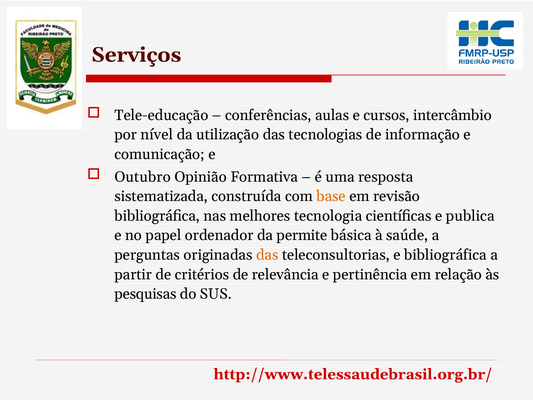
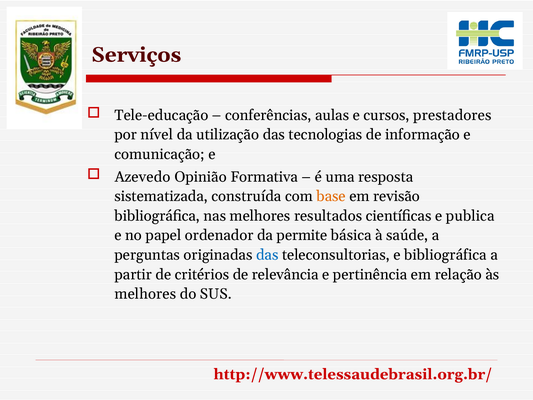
intercâmbio: intercâmbio -> prestadores
Outubro: Outubro -> Azevedo
tecnologia: tecnologia -> resultados
das at (267, 255) colour: orange -> blue
pesquisas at (145, 294): pesquisas -> melhores
